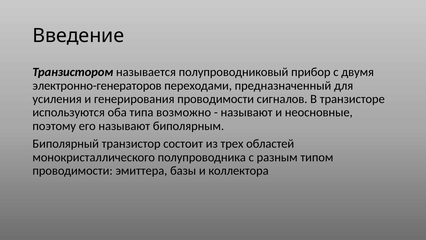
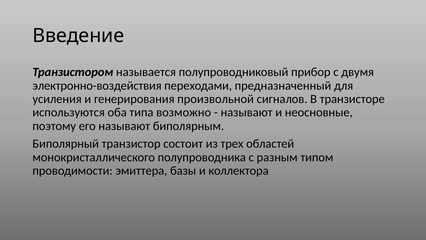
электронно-генераторов: электронно-генераторов -> электронно-воздействия
генерирования проводимости: проводимости -> произвольной
